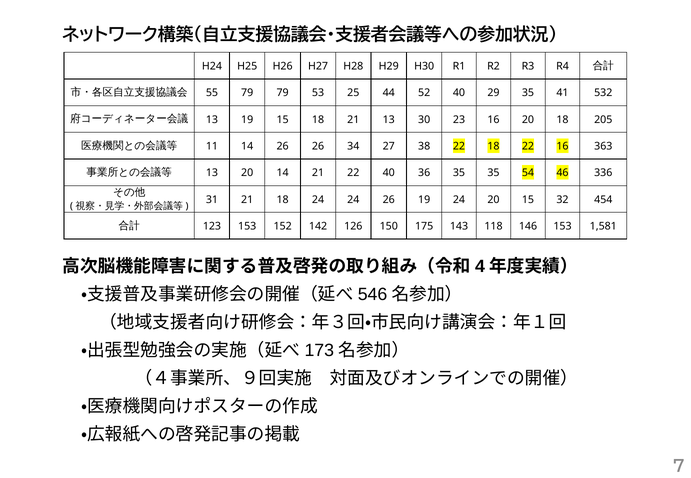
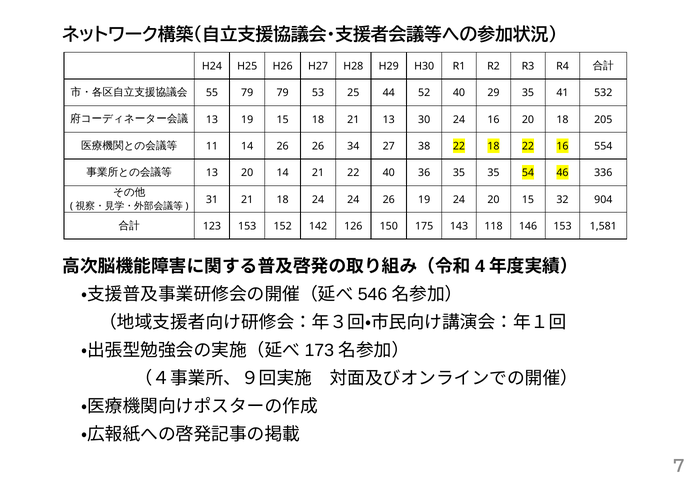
30 23: 23 -> 24
363: 363 -> 554
454: 454 -> 904
